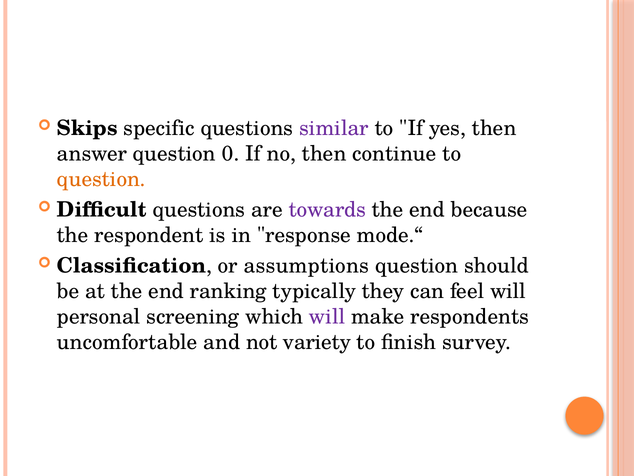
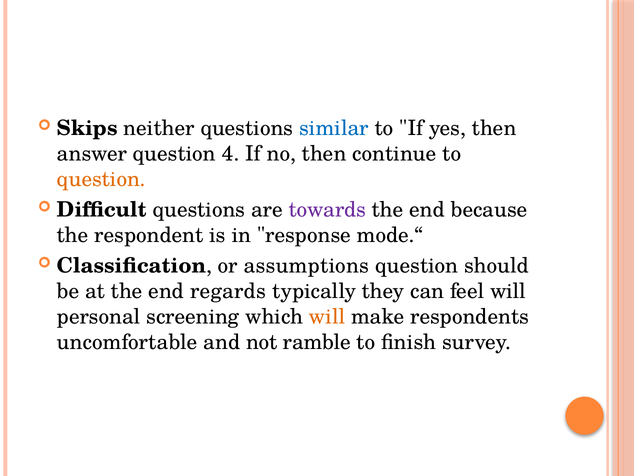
specific: specific -> neither
similar colour: purple -> blue
0: 0 -> 4
ranking: ranking -> regards
will at (327, 316) colour: purple -> orange
variety: variety -> ramble
